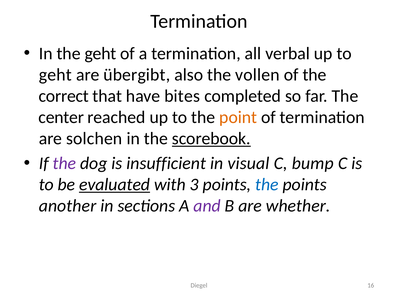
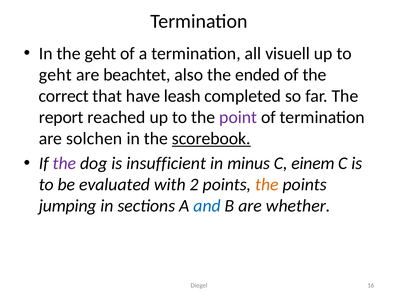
verbal: verbal -> visuell
übergibt: übergibt -> beachtet
vollen: vollen -> ended
bites: bites -> leash
center: center -> report
point colour: orange -> purple
visual: visual -> minus
bump: bump -> einem
evaluated underline: present -> none
3: 3 -> 2
the at (267, 184) colour: blue -> orange
another: another -> jumping
and colour: purple -> blue
